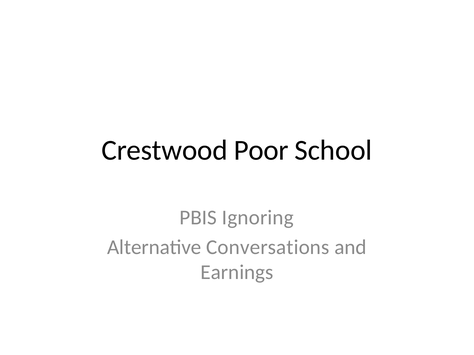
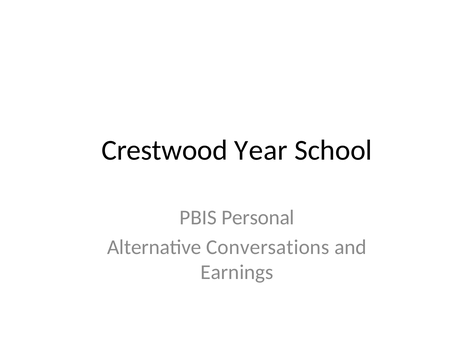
Poor: Poor -> Year
Ignoring: Ignoring -> Personal
